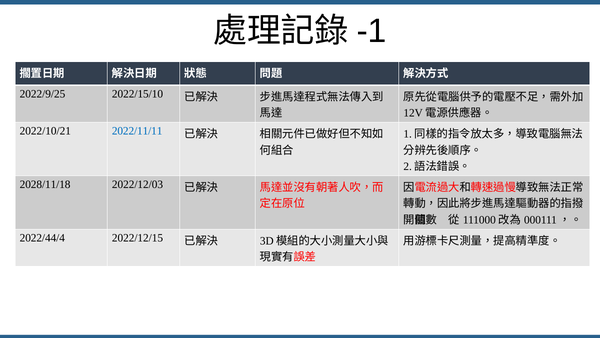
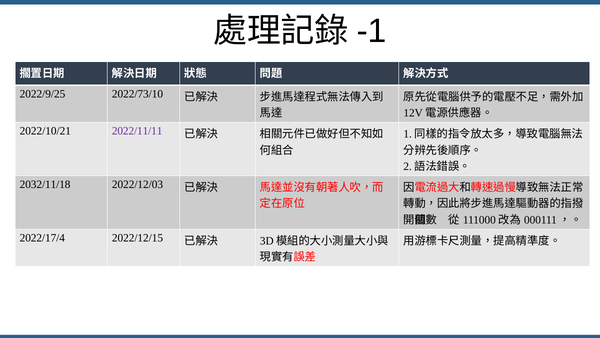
2022/15/10: 2022/15/10 -> 2022/73/10
2022/11/11 colour: blue -> purple
2028/11/18: 2028/11/18 -> 2032/11/18
2022/44/4: 2022/44/4 -> 2022/17/4
